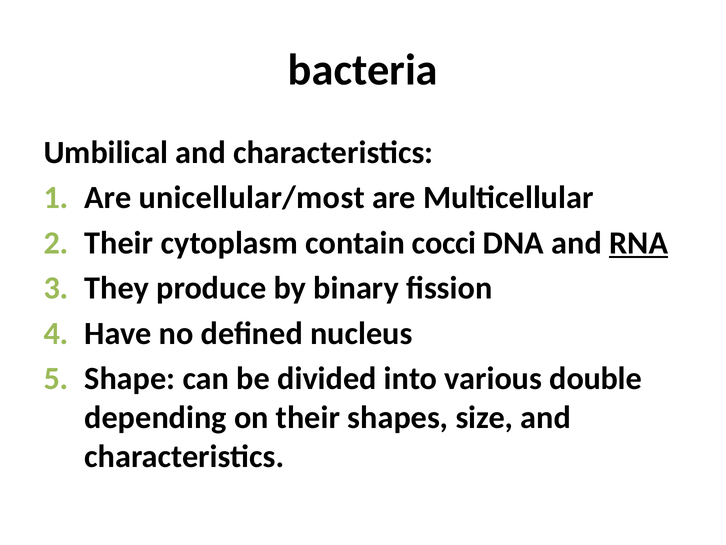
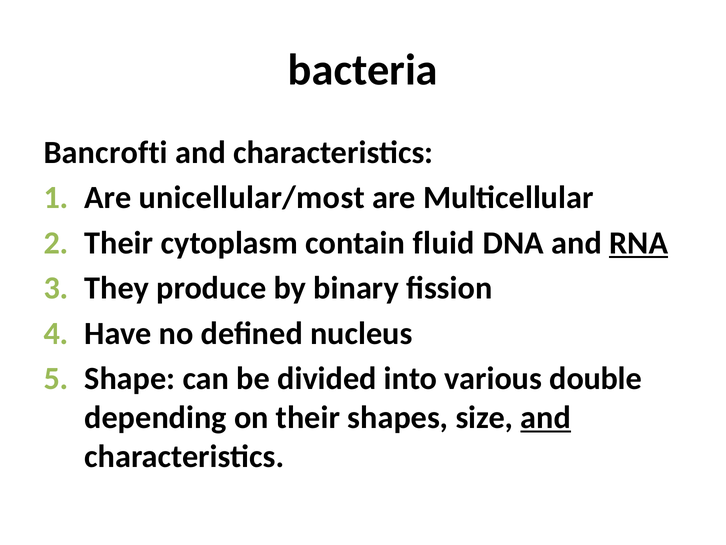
Umbilical: Umbilical -> Bancrofti
cocci: cocci -> fluid
and at (546, 417) underline: none -> present
